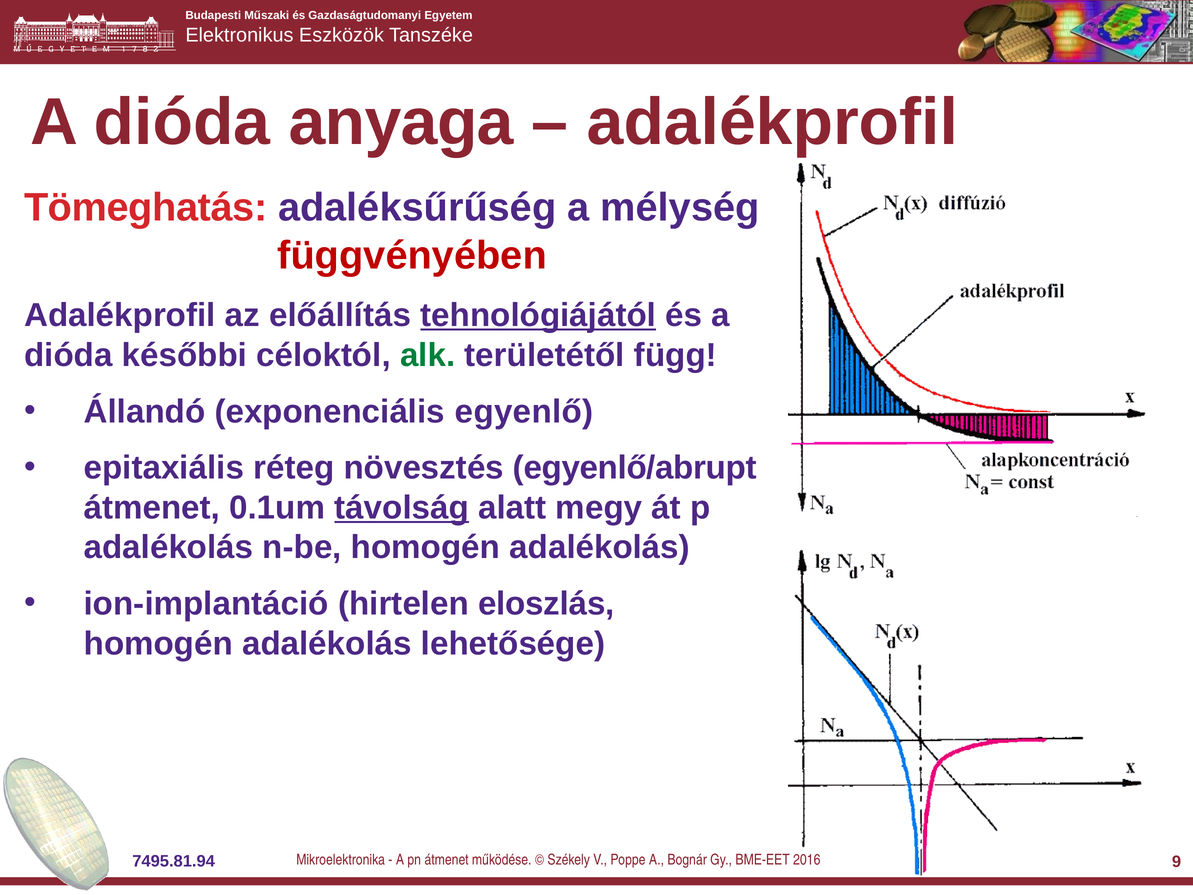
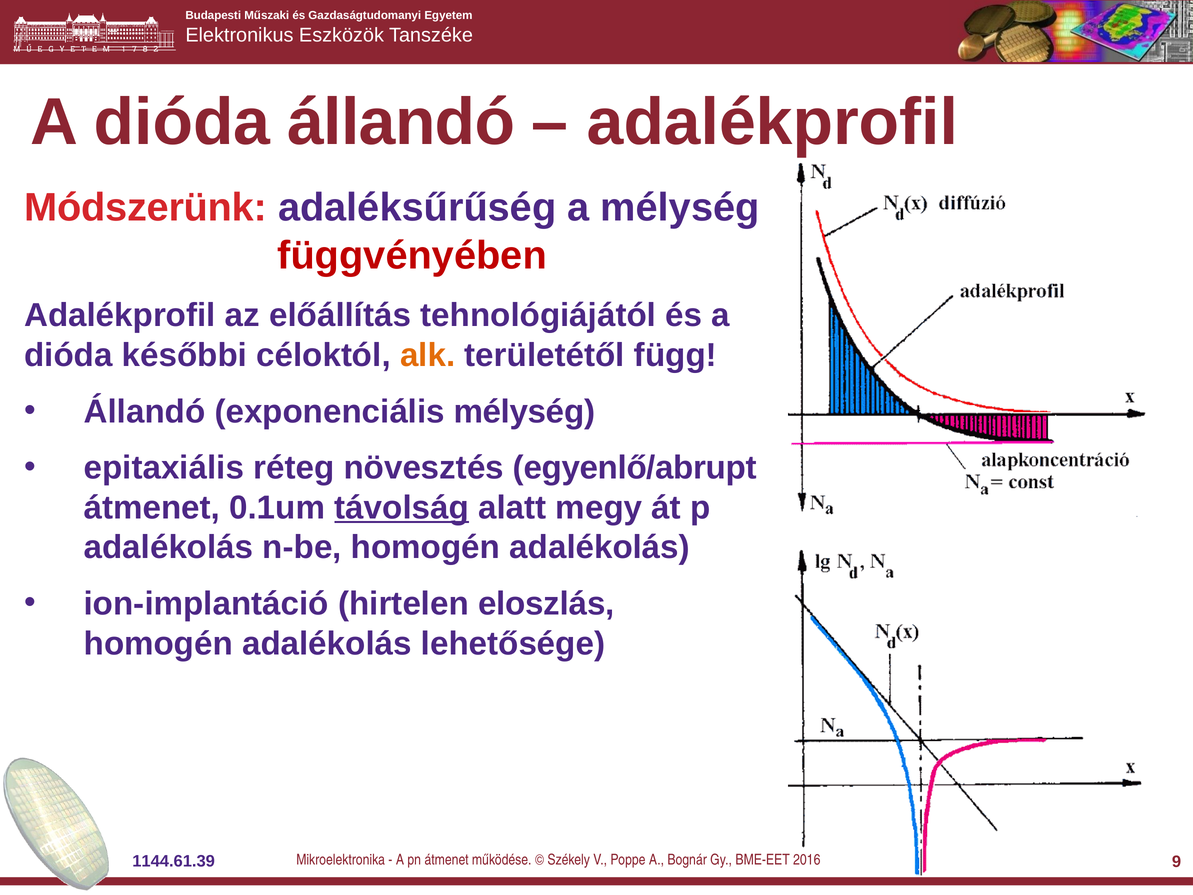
dióda anyaga: anyaga -> állandó
Tömeghatás: Tömeghatás -> Módszerünk
tehnológiájától underline: present -> none
alk colour: green -> orange
exponenciális egyenlő: egyenlő -> mélység
7495.81.94: 7495.81.94 -> 1144.61.39
